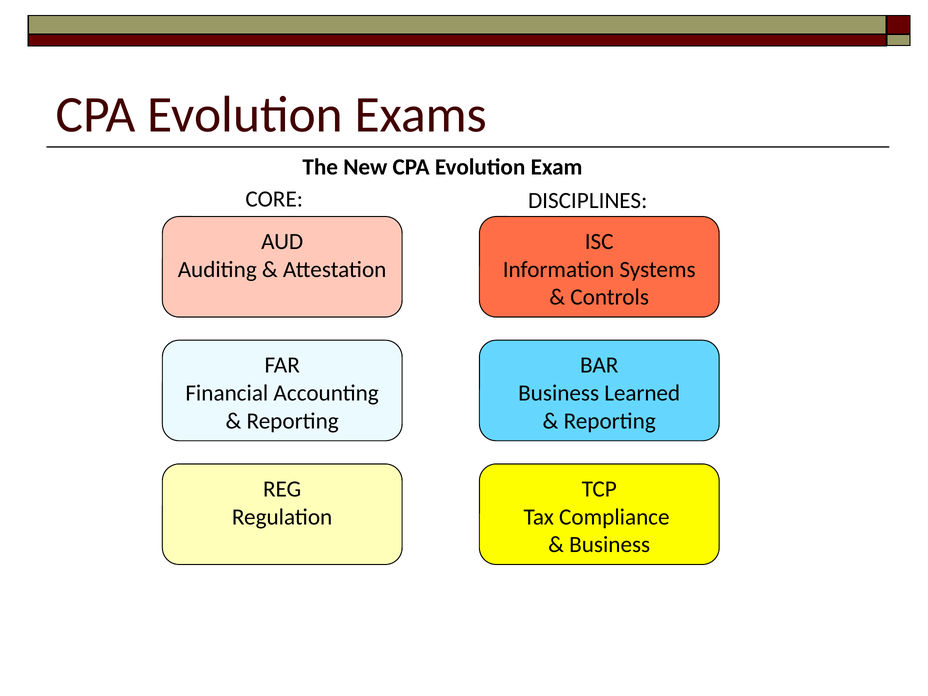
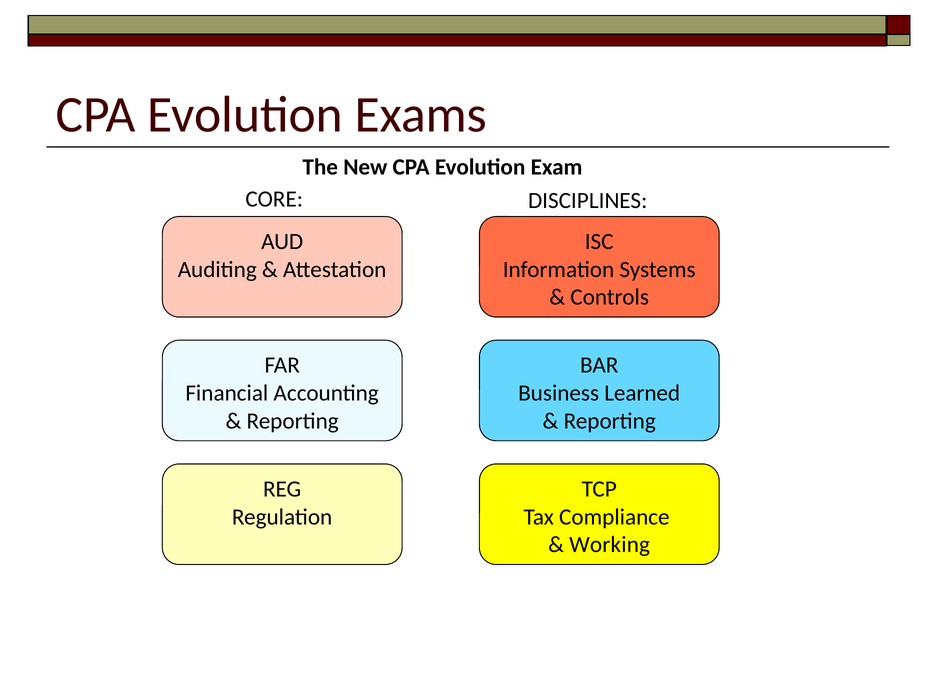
Business at (610, 545): Business -> Working
